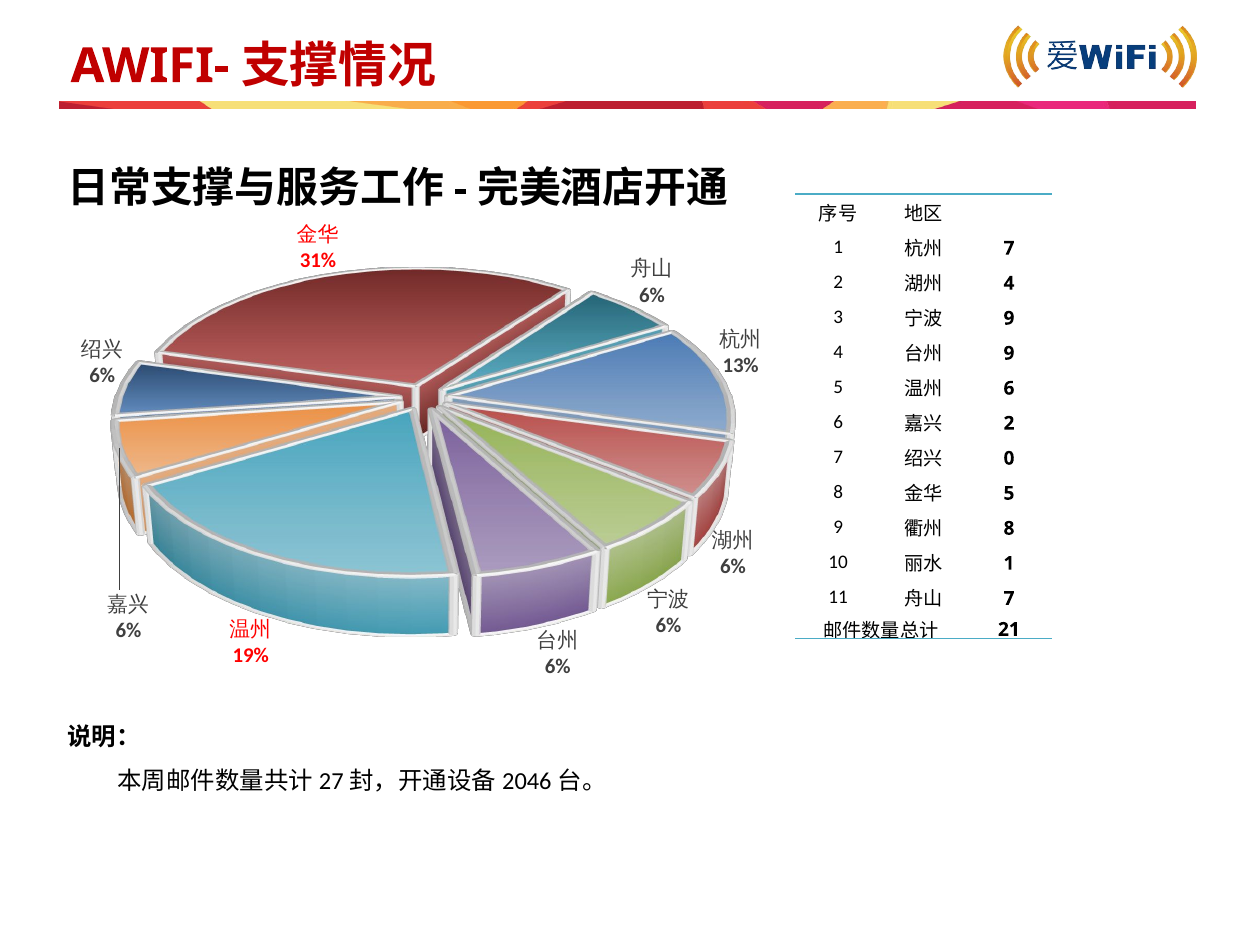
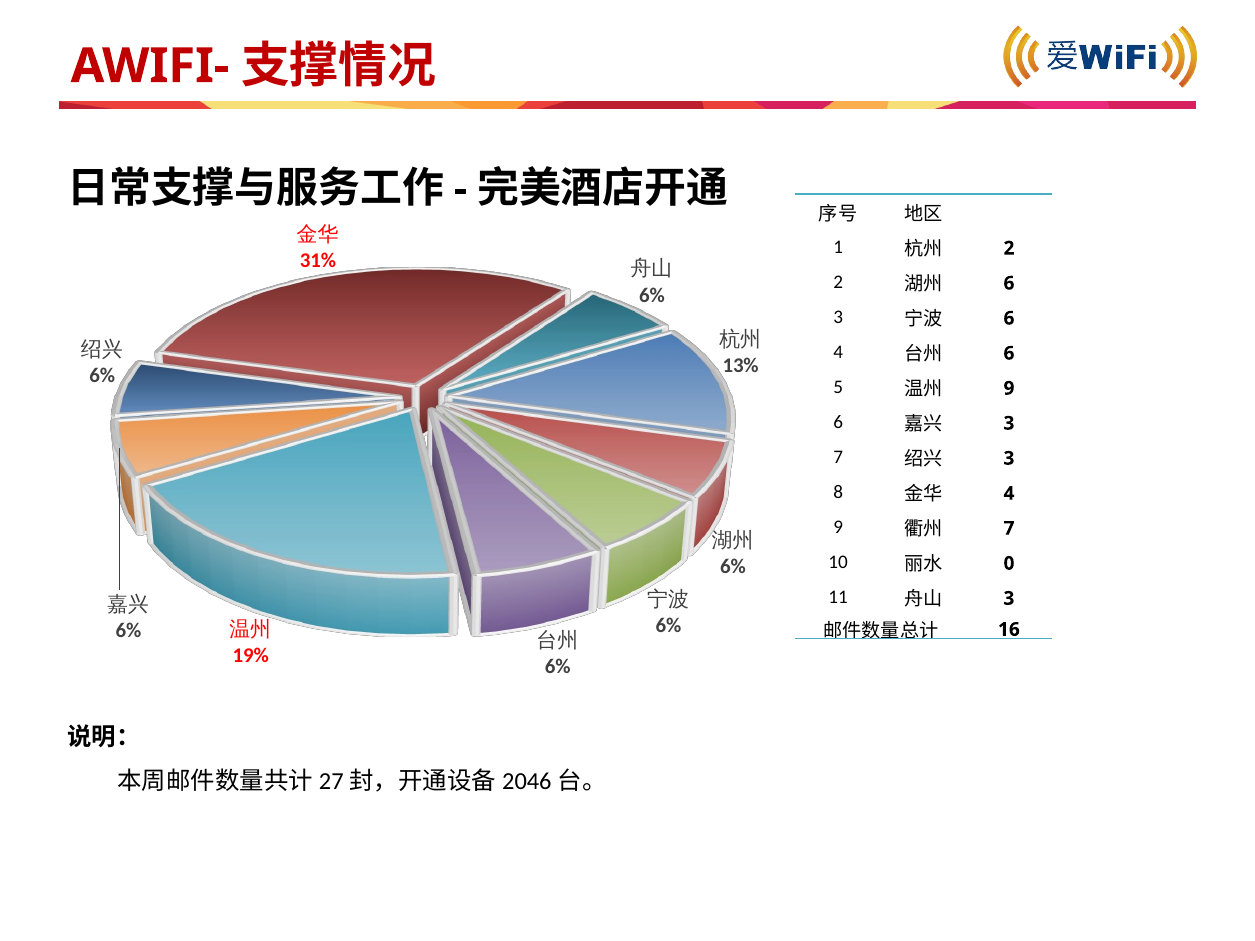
7 at (1009, 248): 7 -> 2
4 at (1009, 283): 4 -> 6
9 at (1009, 318): 9 -> 6
9 at (1009, 353): 9 -> 6
6 at (1009, 388): 6 -> 9
2 at (1009, 423): 2 -> 3
0 at (1009, 458): 0 -> 3
5 at (1009, 494): 5 -> 4
8 at (1009, 529): 8 -> 7
1 at (1009, 564): 1 -> 0
7 at (1009, 599): 7 -> 3
21: 21 -> 16
